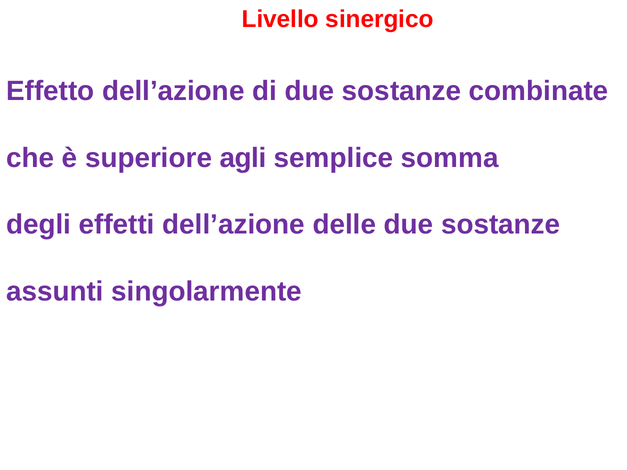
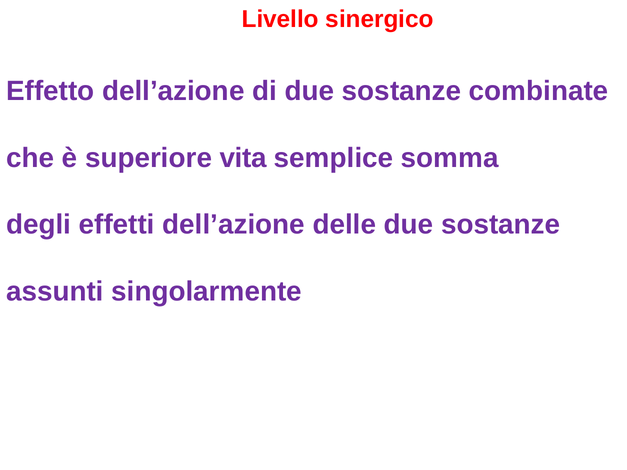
agli: agli -> vita
